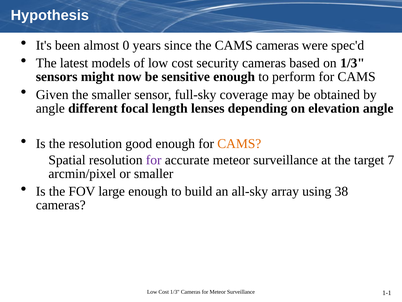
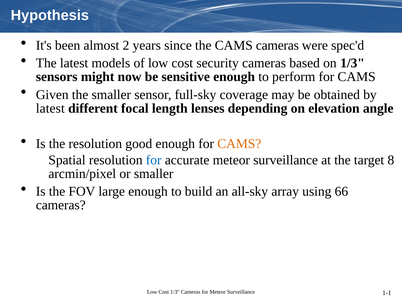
0: 0 -> 2
angle at (50, 108): angle -> latest
for at (154, 160) colour: purple -> blue
7: 7 -> 8
38: 38 -> 66
